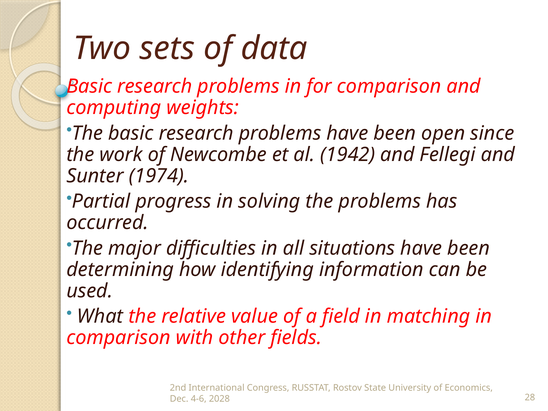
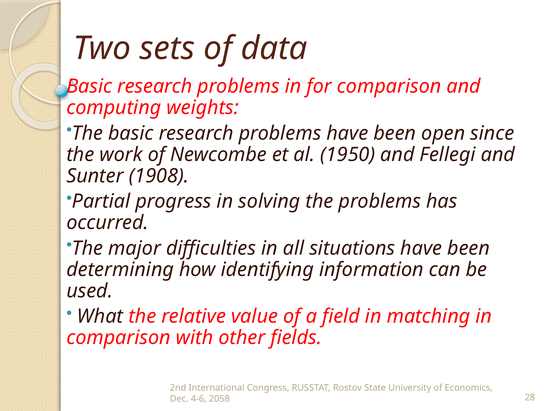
1942: 1942 -> 1950
1974: 1974 -> 1908
2028: 2028 -> 2058
